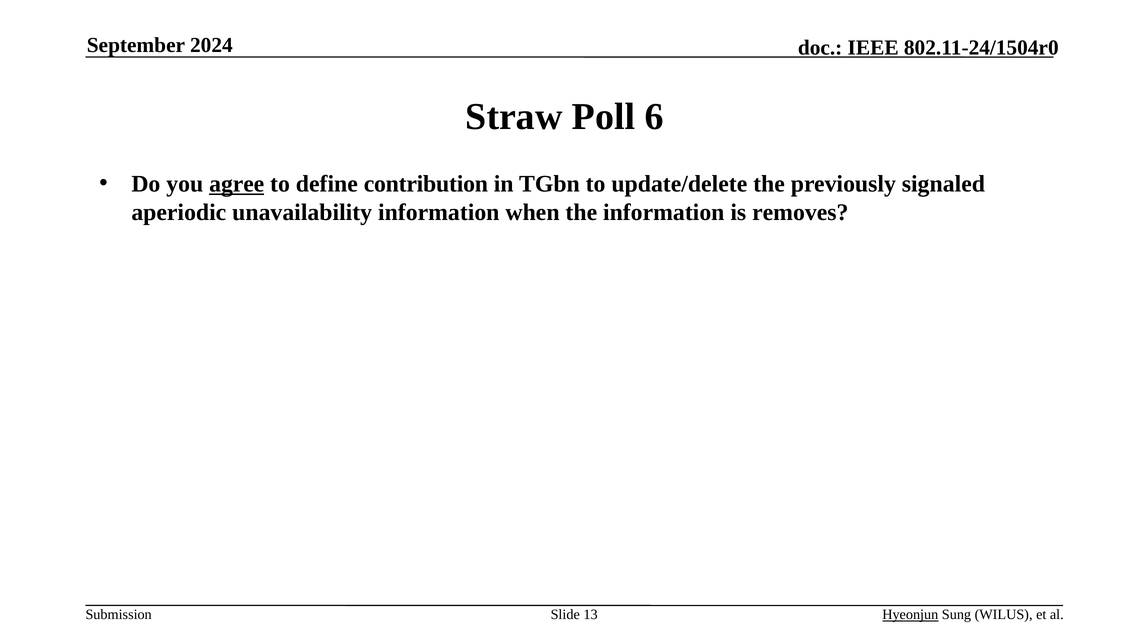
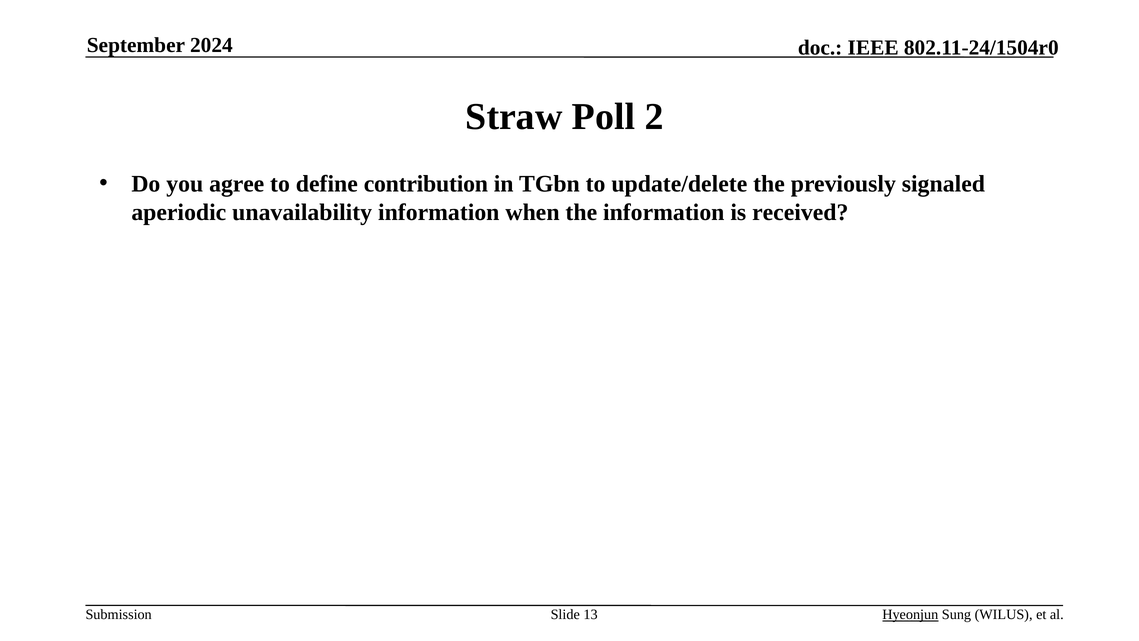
6: 6 -> 2
agree underline: present -> none
removes: removes -> received
